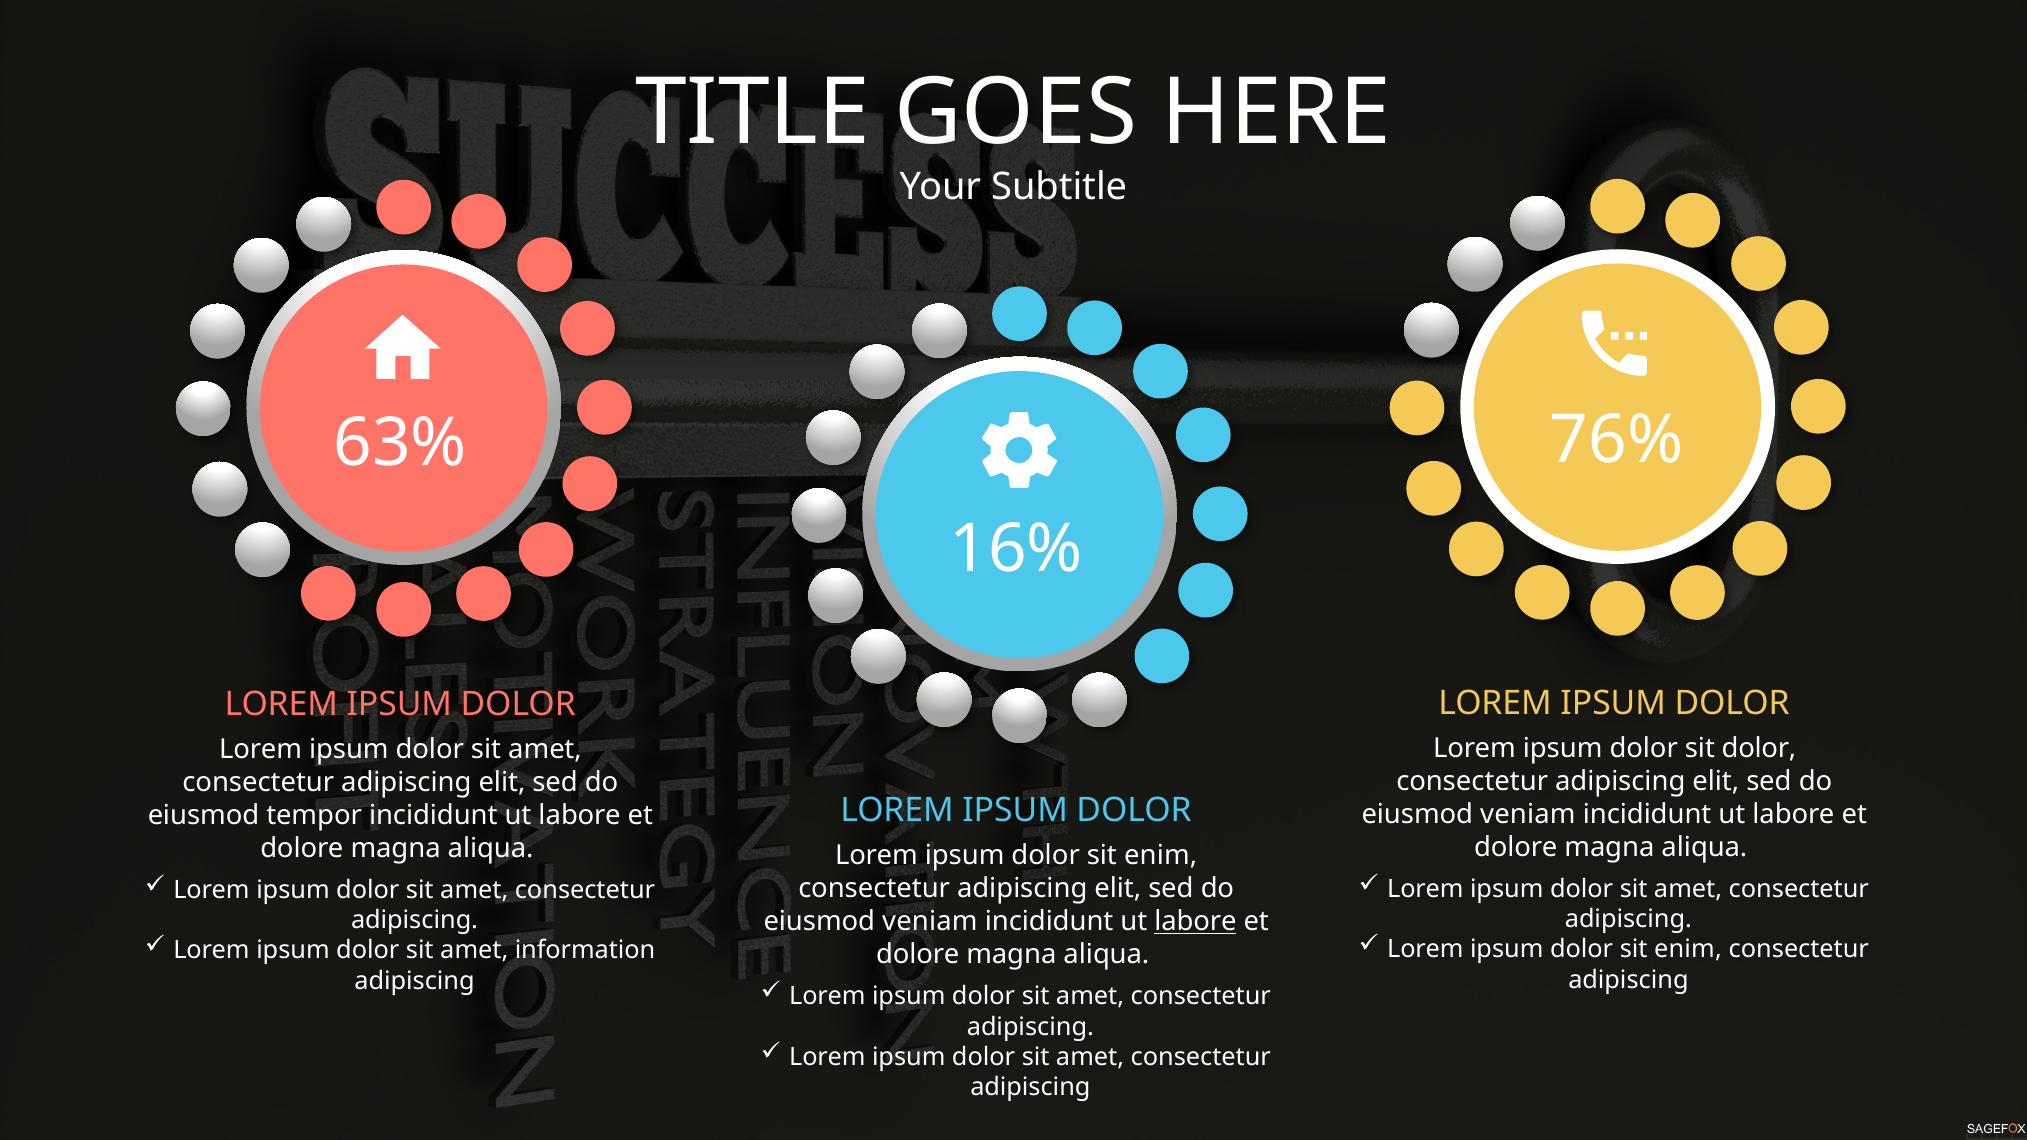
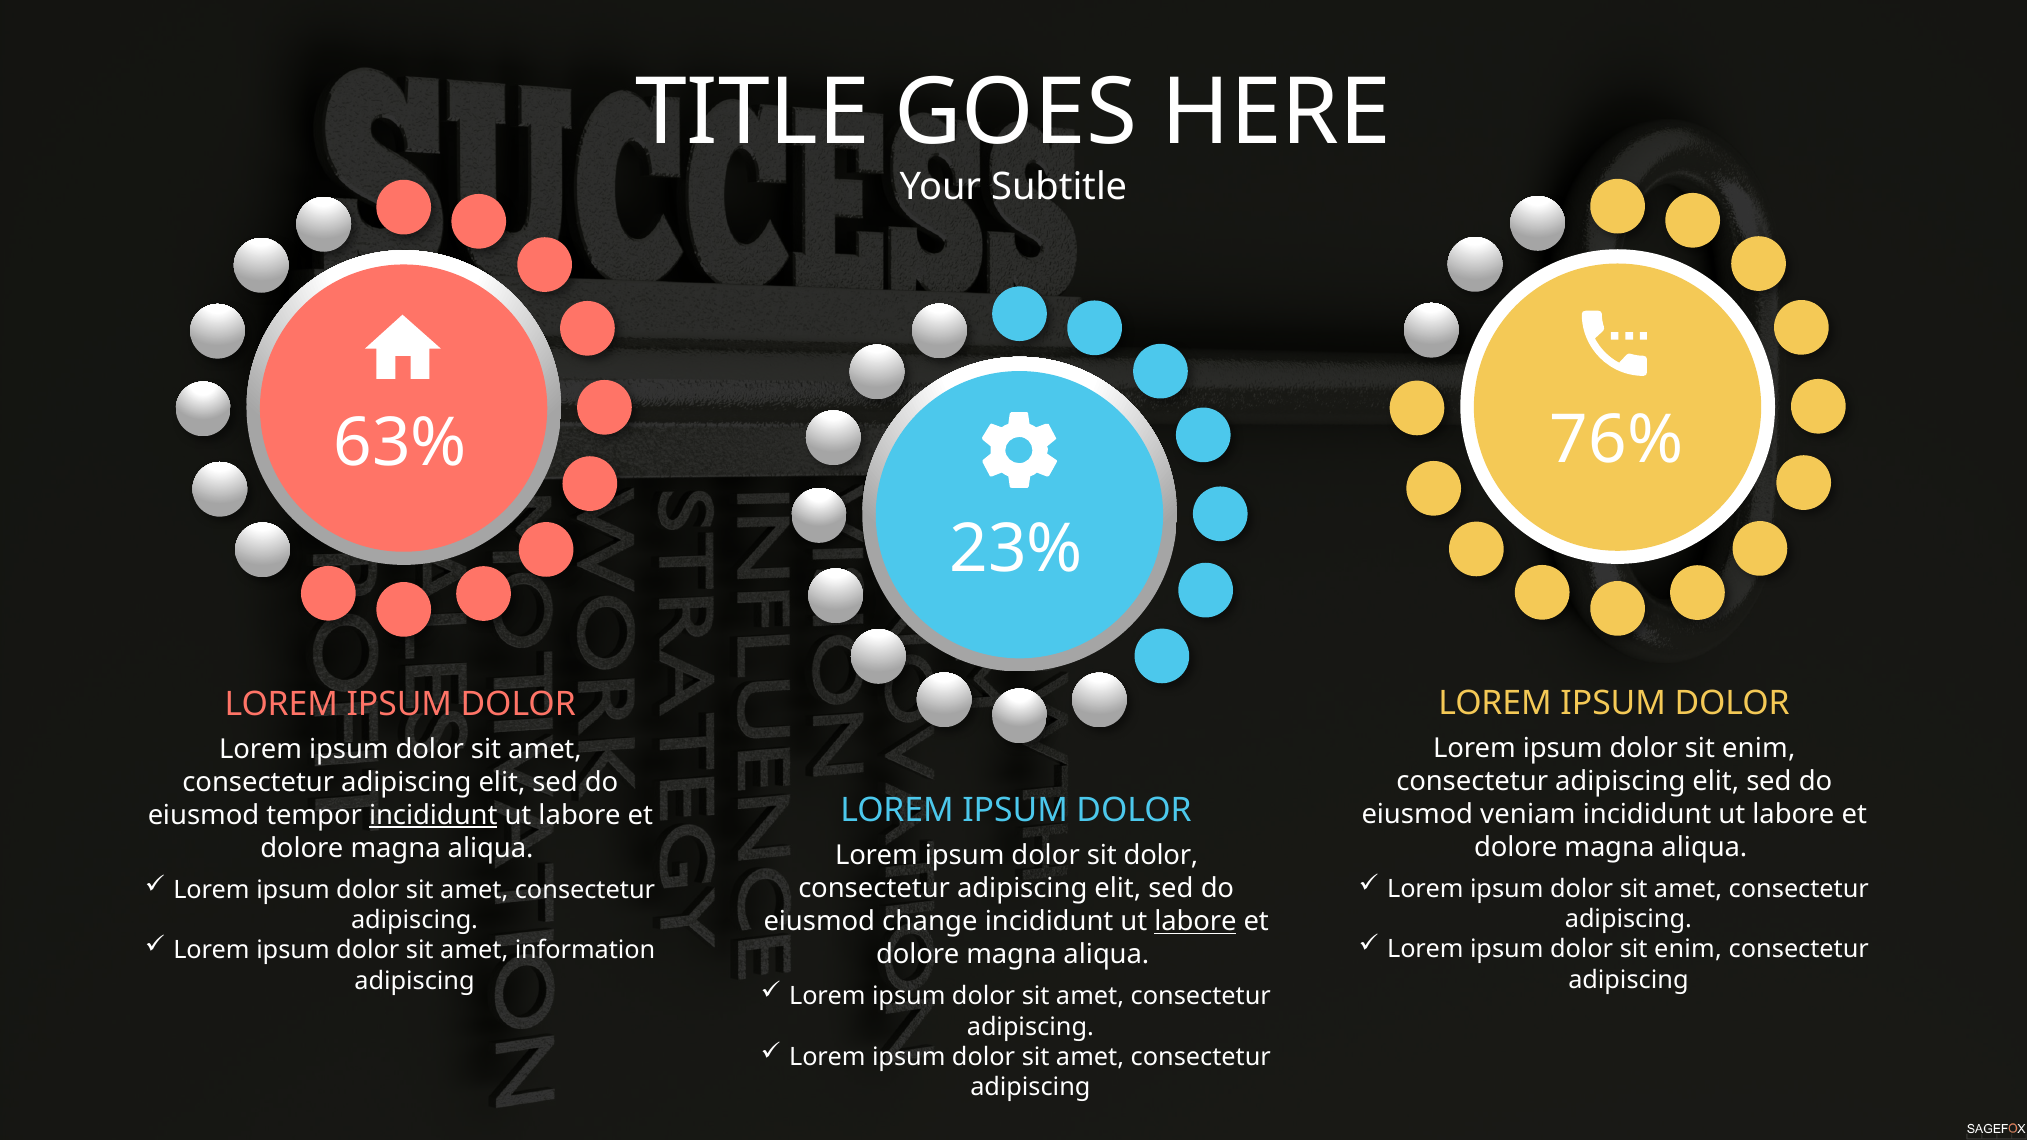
16%: 16% -> 23%
dolor at (1759, 748): dolor -> enim
incididunt at (433, 815) underline: none -> present
enim at (1161, 856): enim -> dolor
veniam at (930, 922): veniam -> change
